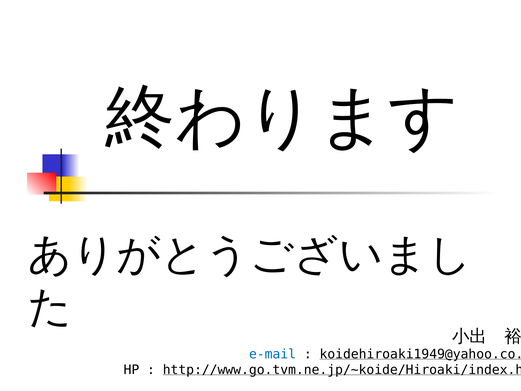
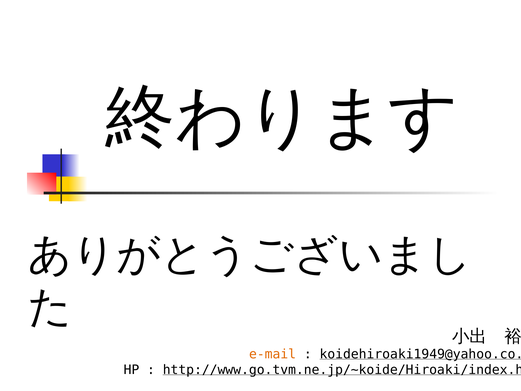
e-mail colour: blue -> orange
